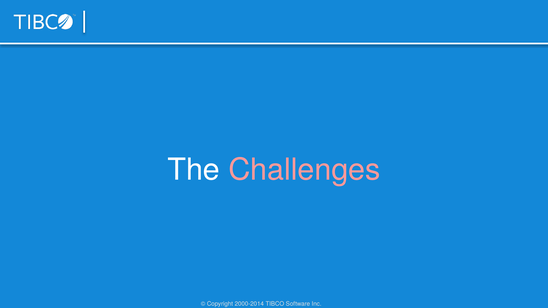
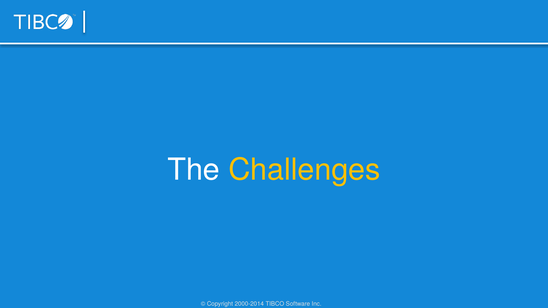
Challenges colour: pink -> yellow
